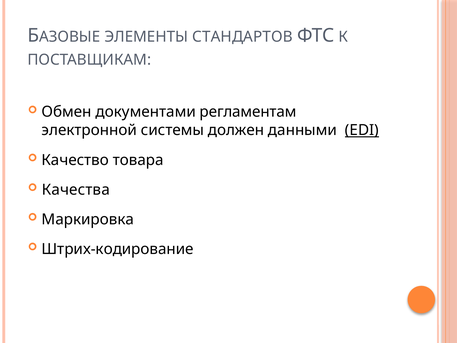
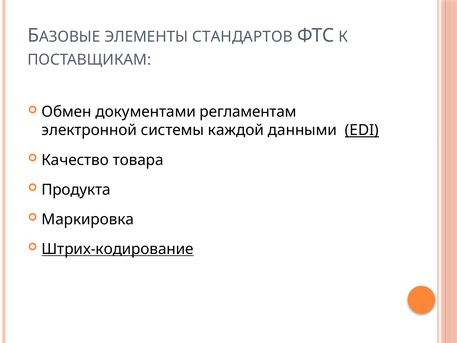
должен: должен -> каждой
Качества: Качества -> Продукта
Штрих-кодирование underline: none -> present
